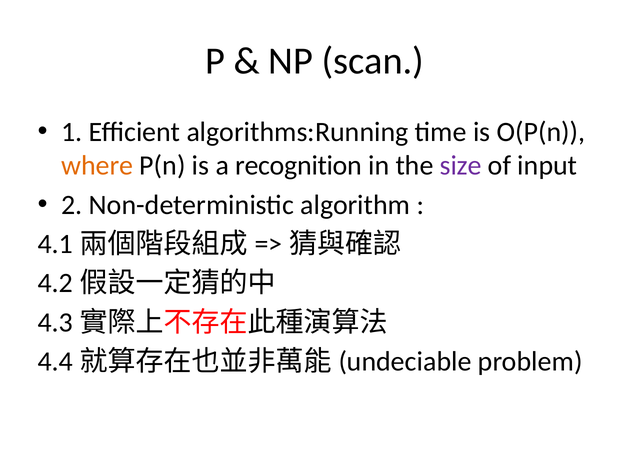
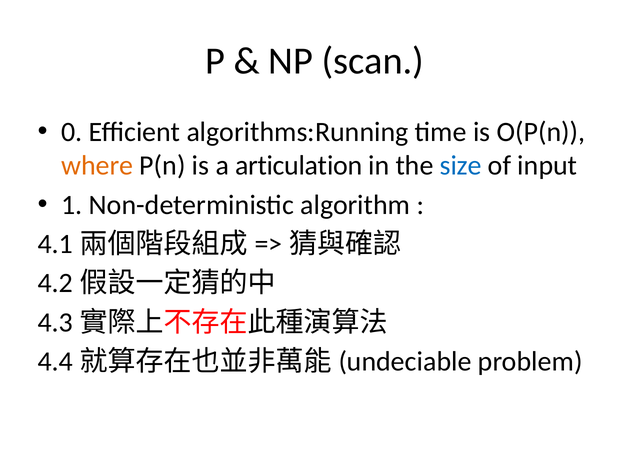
1: 1 -> 0
recognition: recognition -> articulation
size colour: purple -> blue
2: 2 -> 1
